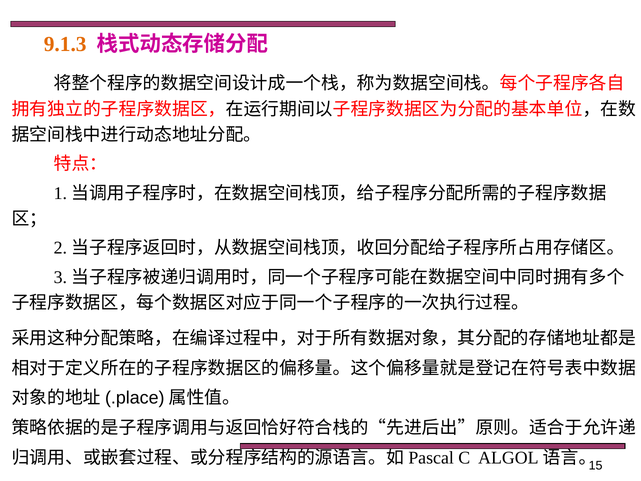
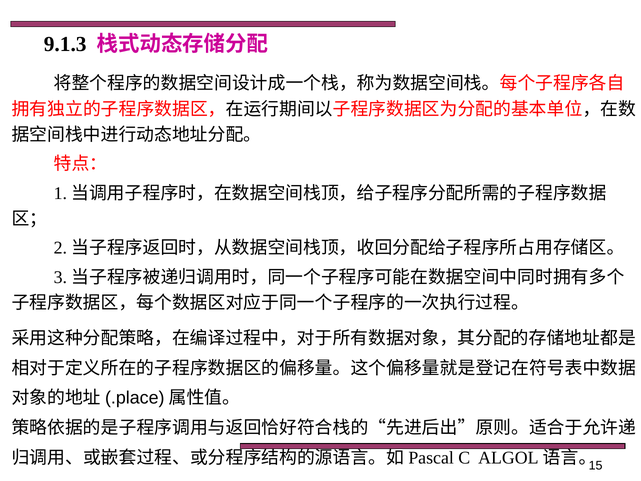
9.1.3 colour: orange -> black
